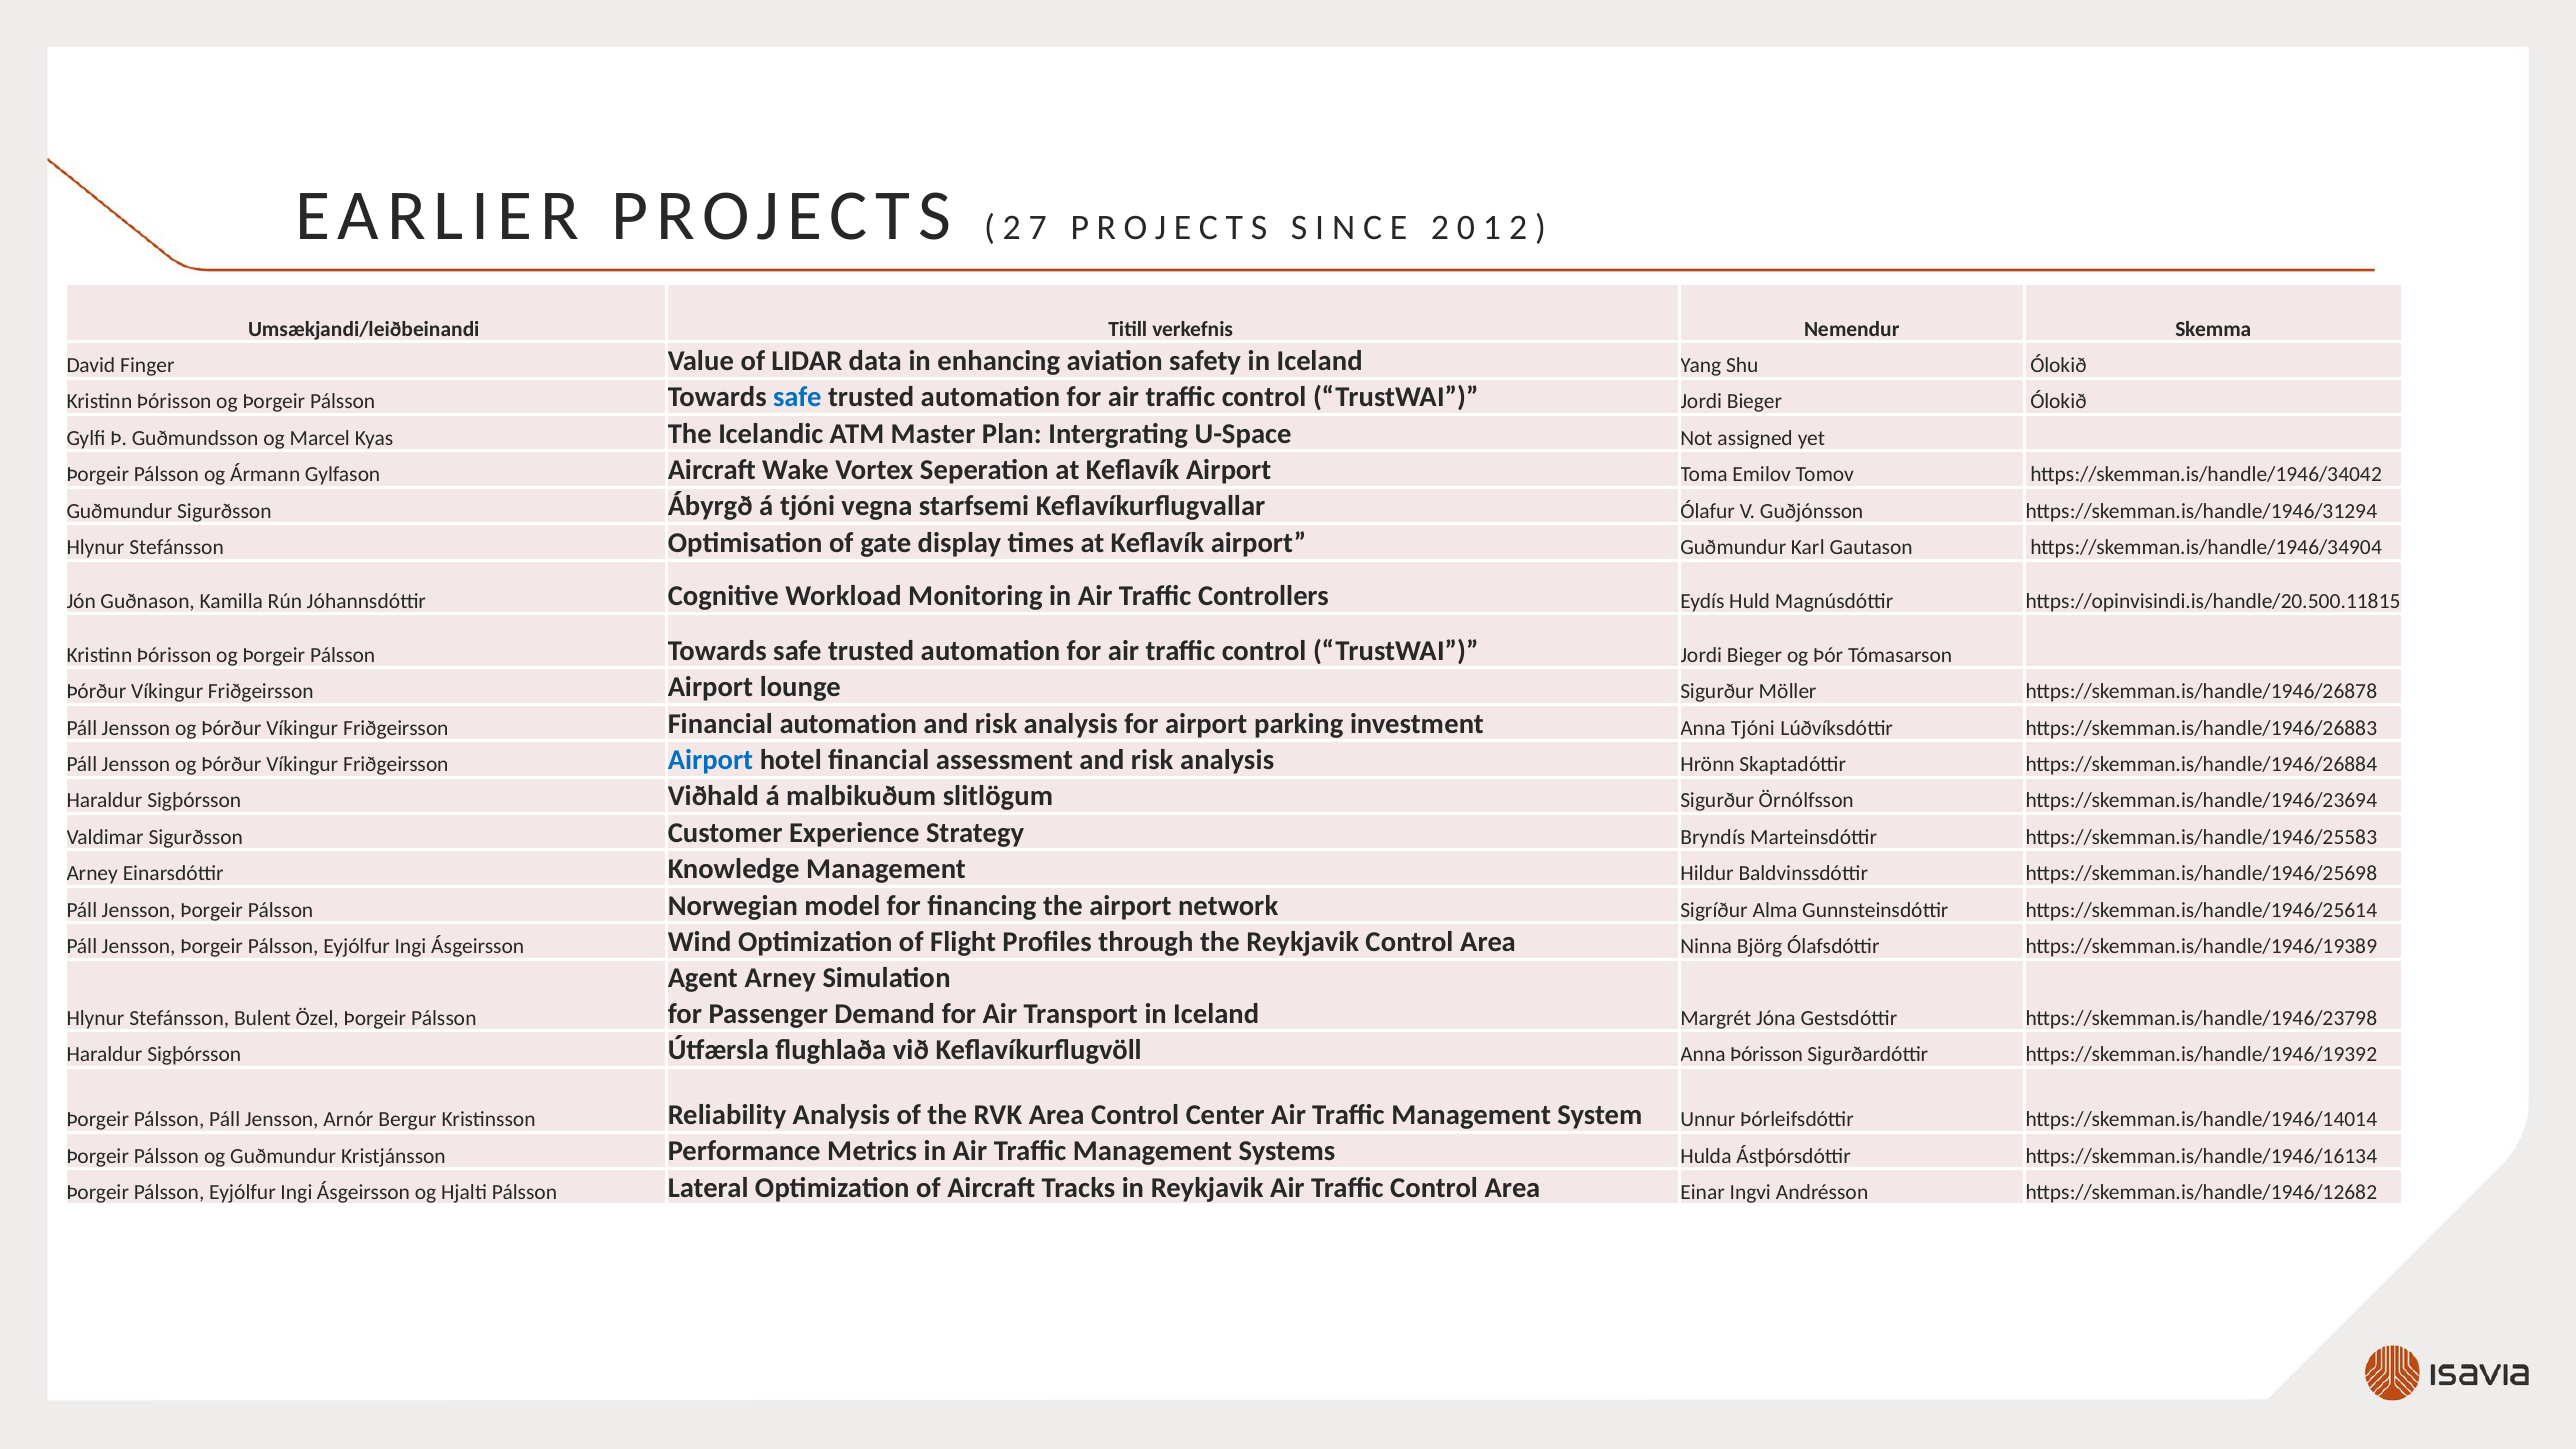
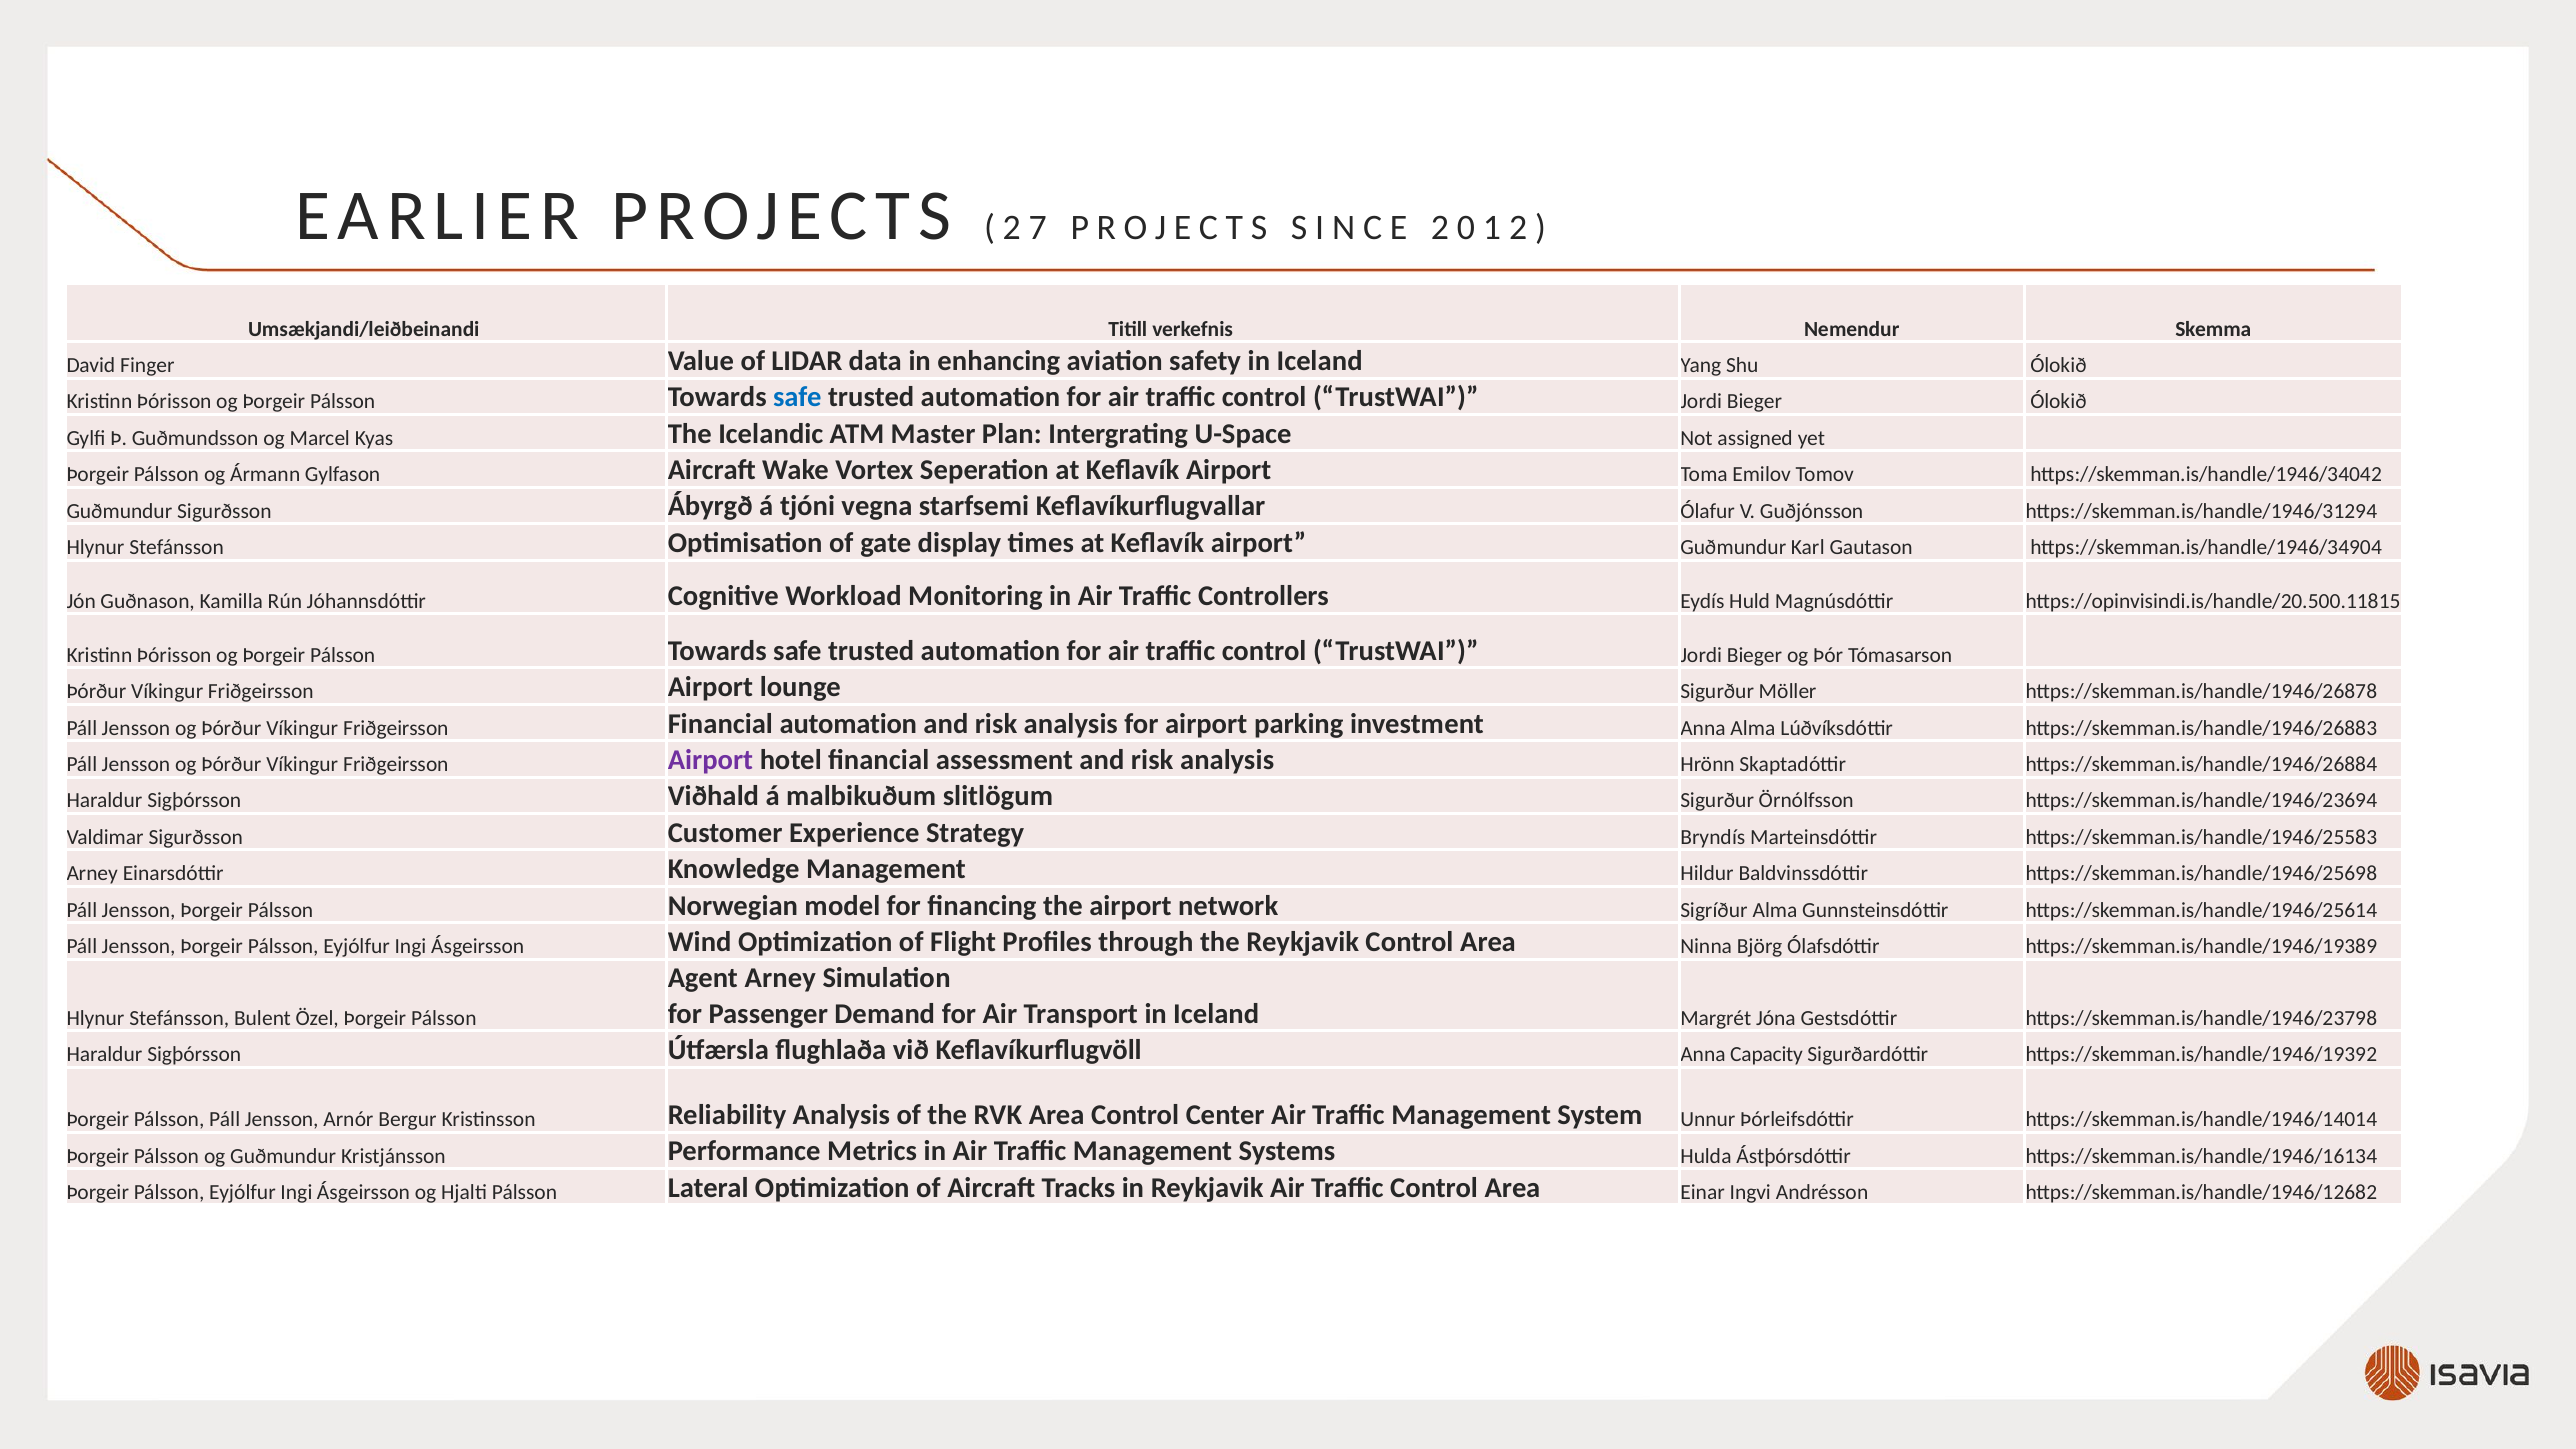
Anna Tjóni: Tjóni -> Alma
Airport at (710, 760) colour: blue -> purple
Anna Þórisson: Þórisson -> Capacity
